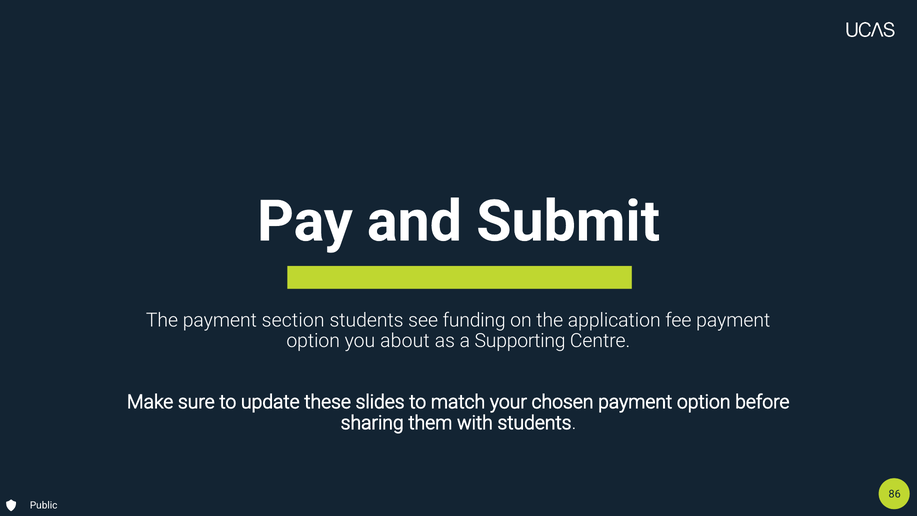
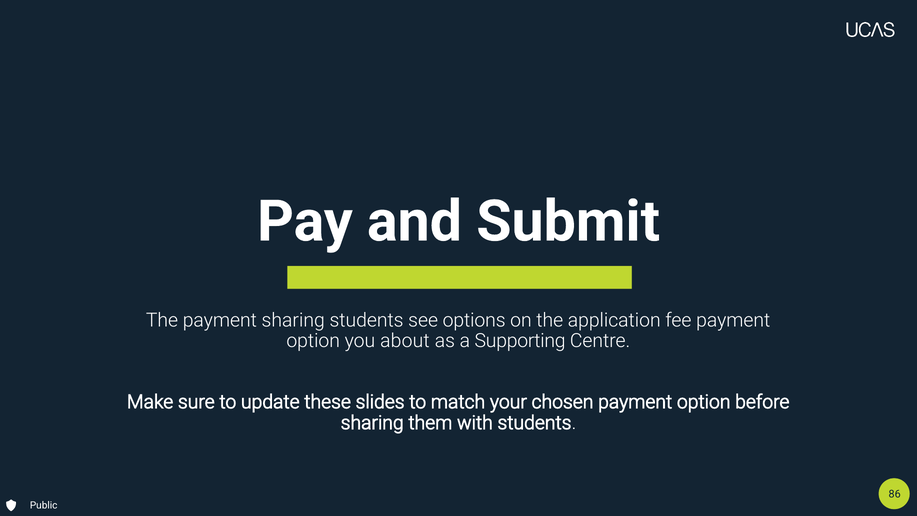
payment section: section -> sharing
funding: funding -> options
